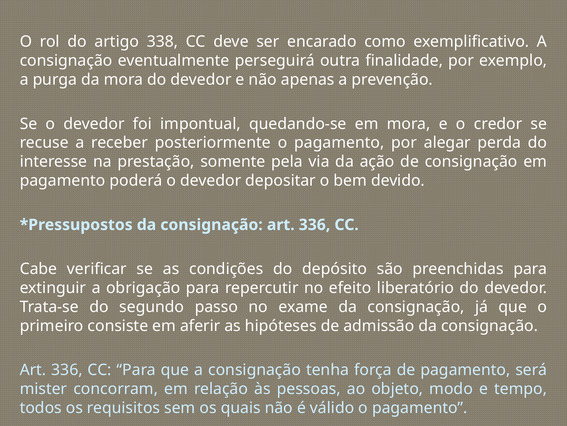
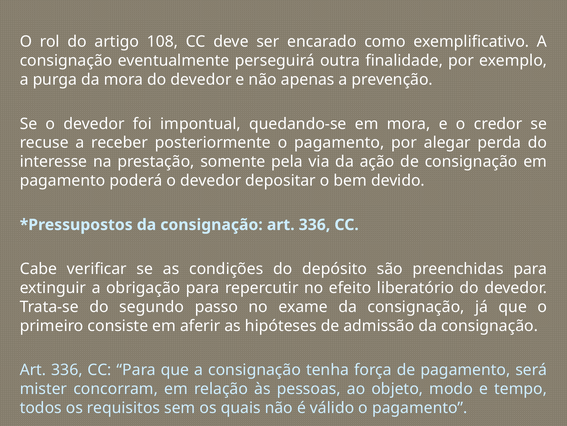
338: 338 -> 108
